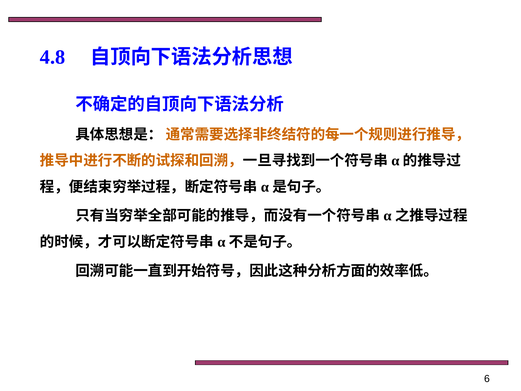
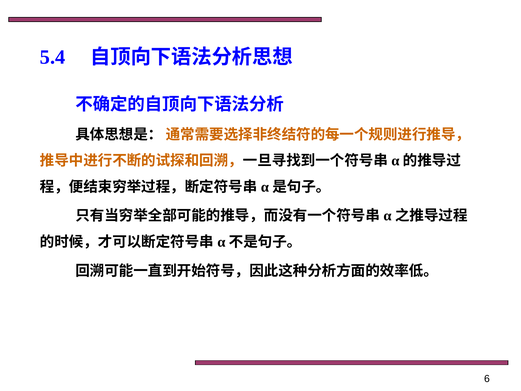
4.8: 4.8 -> 5.4
